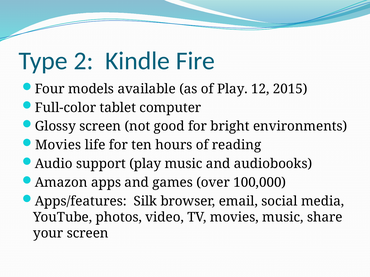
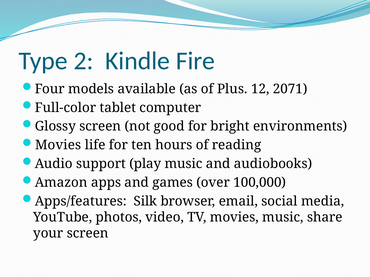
of Play: Play -> Plus
2015: 2015 -> 2071
